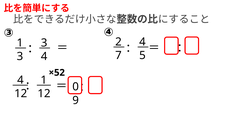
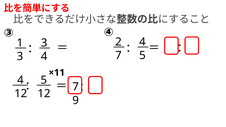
×52: ×52 -> ×11
1 at (44, 80): 1 -> 5
0 at (76, 87): 0 -> 7
